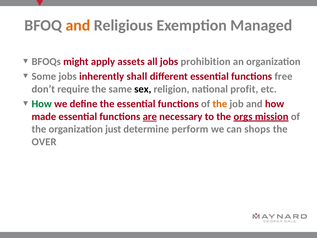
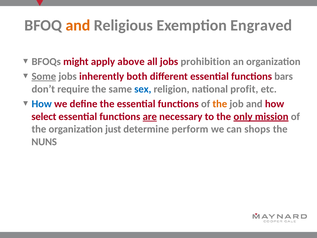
Managed: Managed -> Engraved
assets: assets -> above
Some underline: none -> present
shall: shall -> both
free: free -> bars
sex colour: black -> blue
How at (42, 104) colour: green -> blue
made: made -> select
orgs: orgs -> only
OVER: OVER -> NUNS
